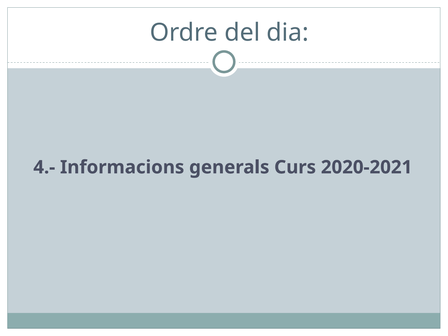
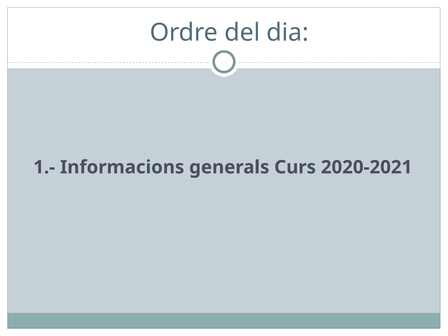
4.-: 4.- -> 1.-
